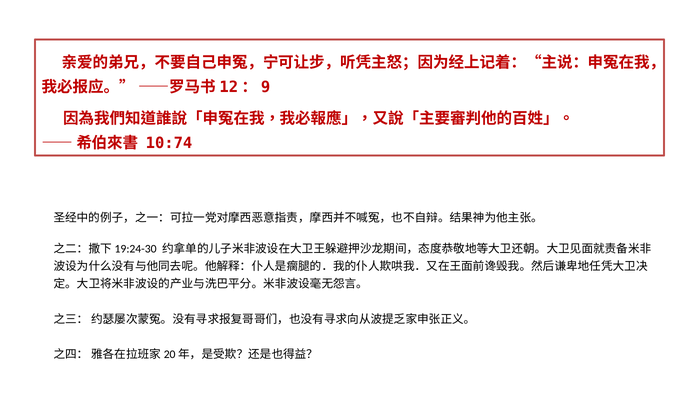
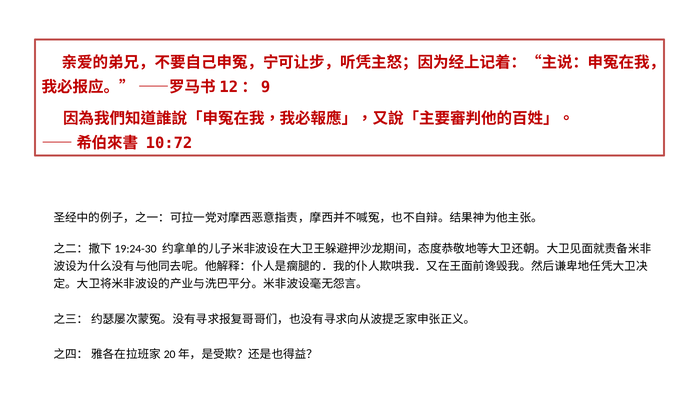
10:74: 10:74 -> 10:72
